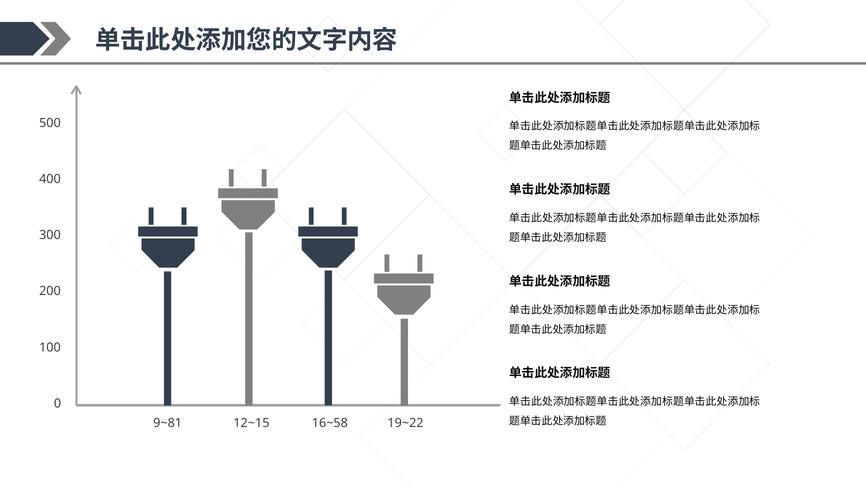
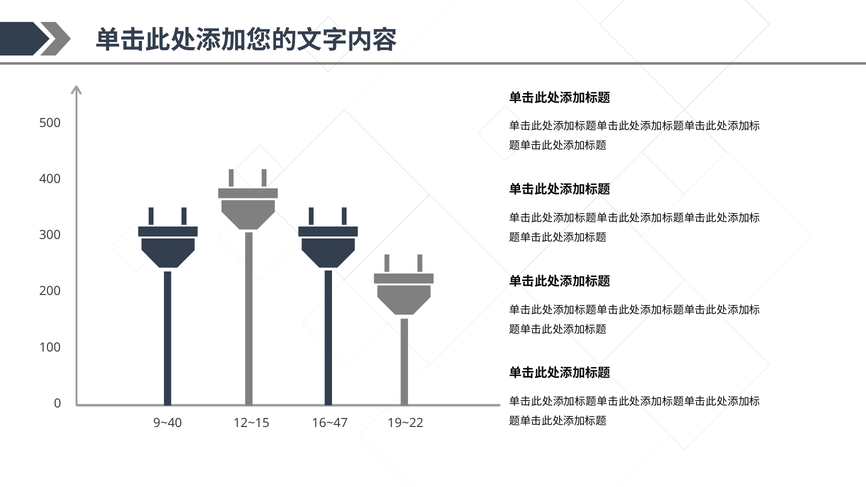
9~81: 9~81 -> 9~40
16~58: 16~58 -> 16~47
